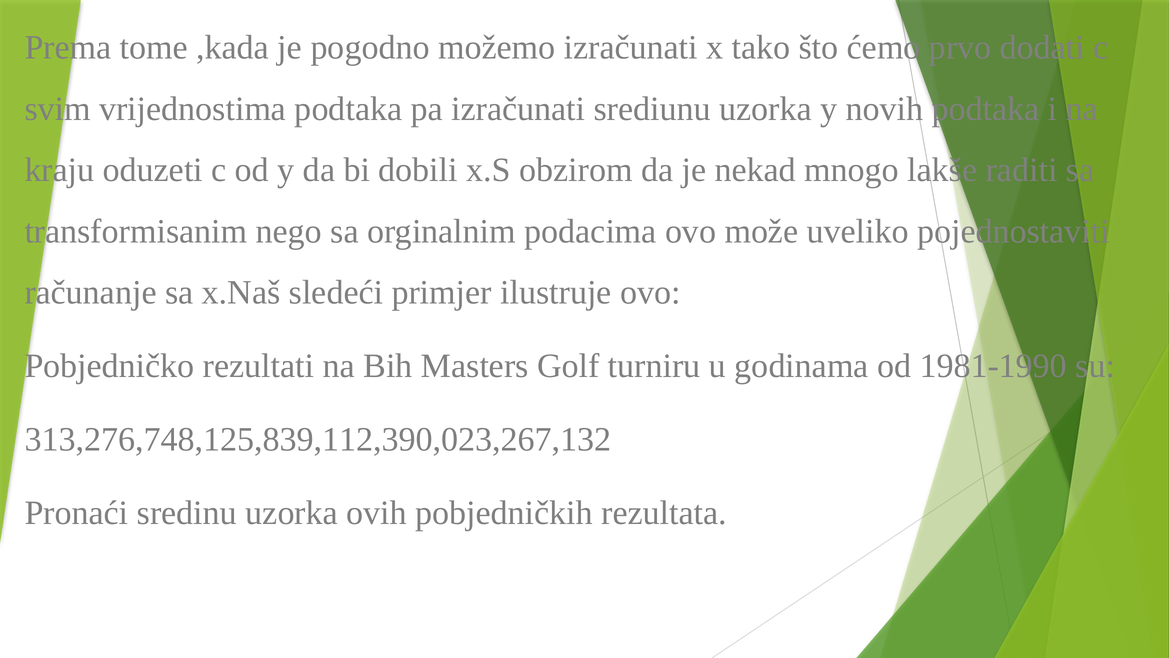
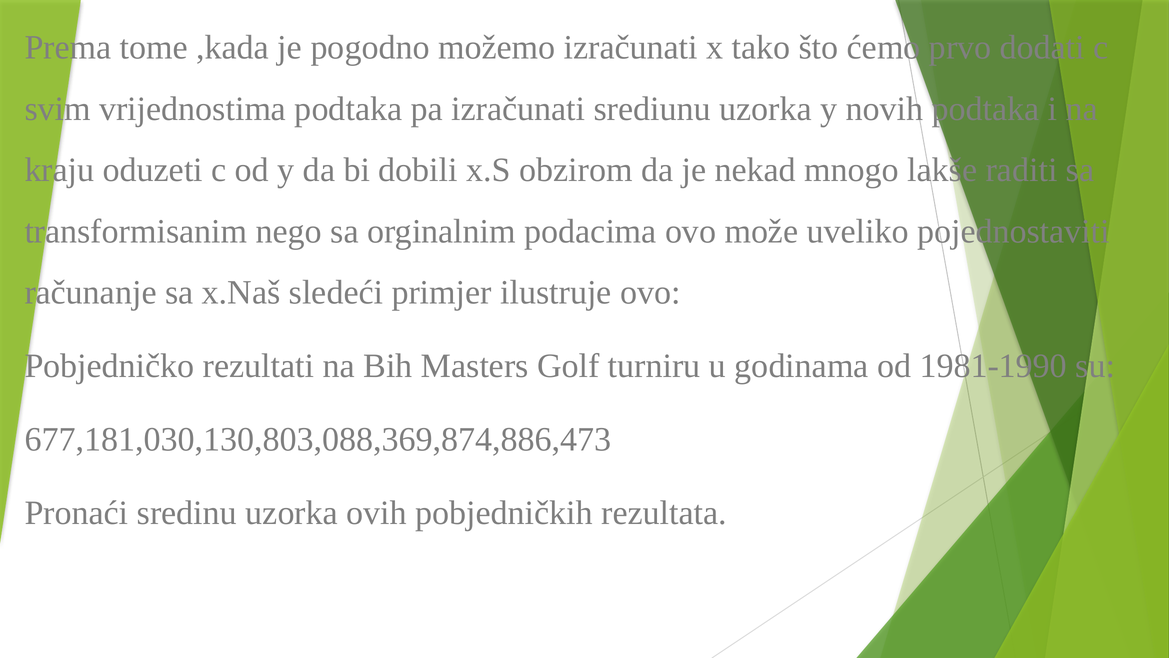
313,276,748,125,839,112,390,023,267,132: 313,276,748,125,839,112,390,023,267,132 -> 677,181,030,130,803,088,369,874,886,473
